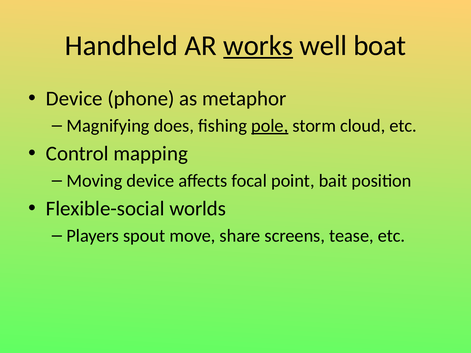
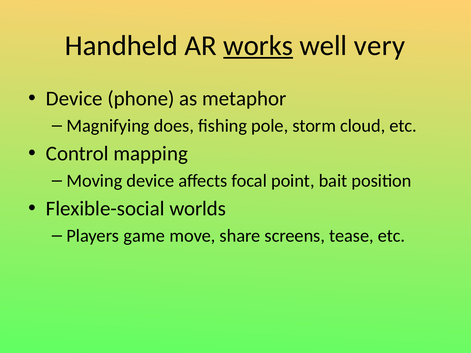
boat: boat -> very
pole underline: present -> none
spout: spout -> game
